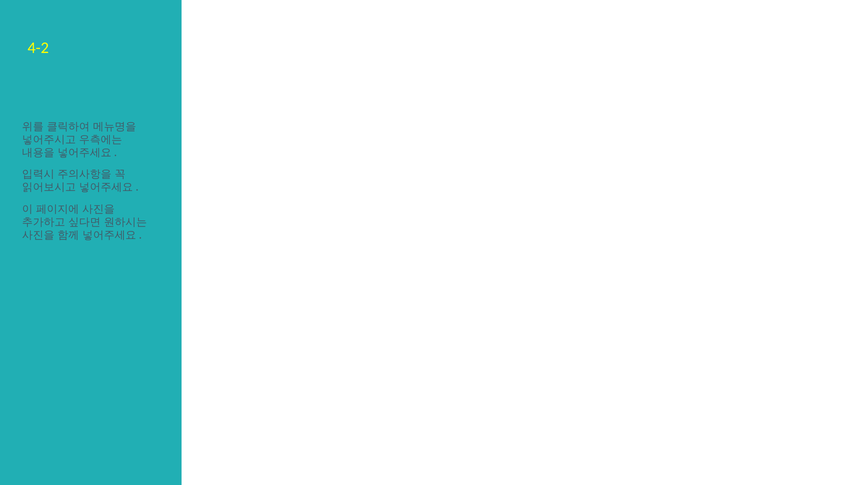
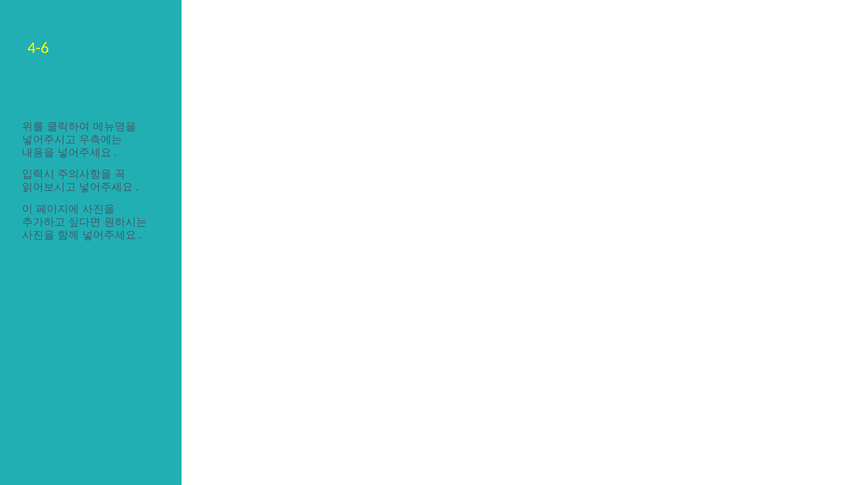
4-2: 4-2 -> 4-6
